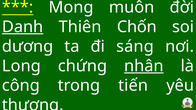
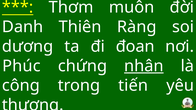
Mong: Mong -> Thơm
Danh underline: present -> none
Chốn: Chốn -> Ràng
sáng: sáng -> đoan
Long: Long -> Phúc
